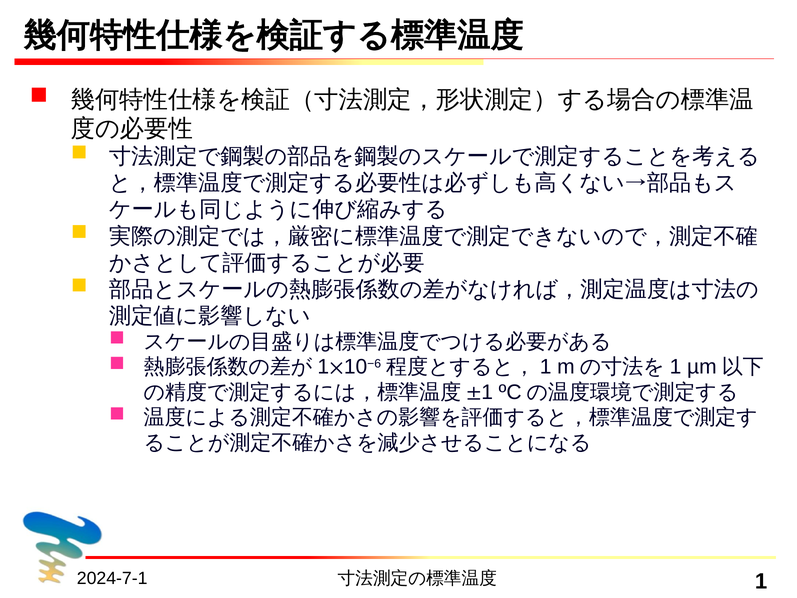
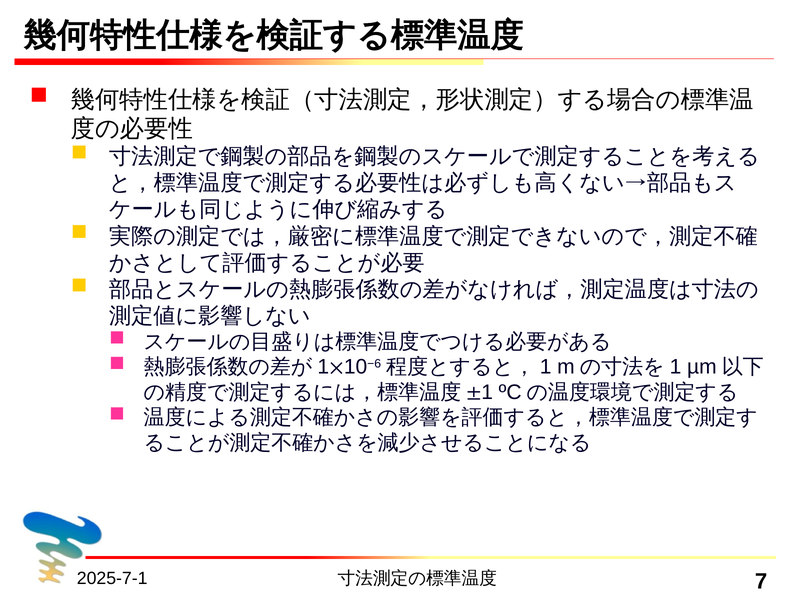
2024-7-1: 2024-7-1 -> 2025-7-1
1 at (761, 581): 1 -> 7
